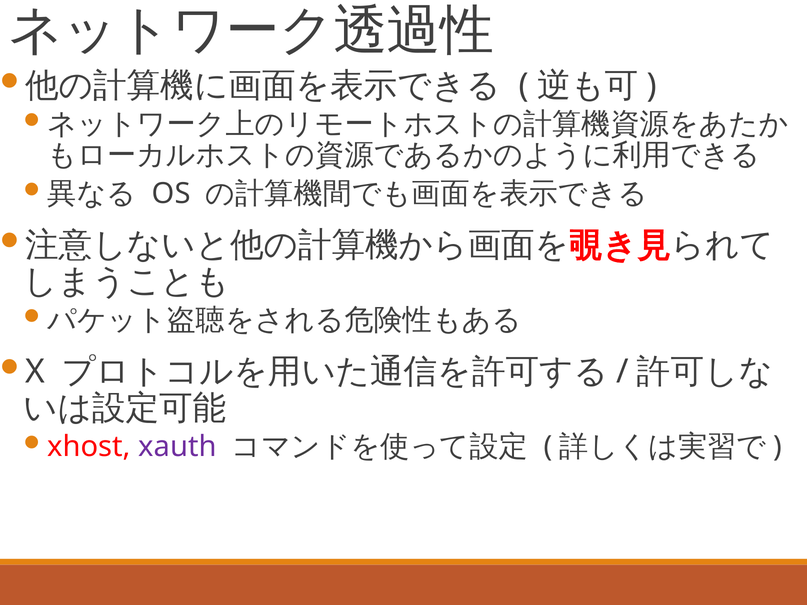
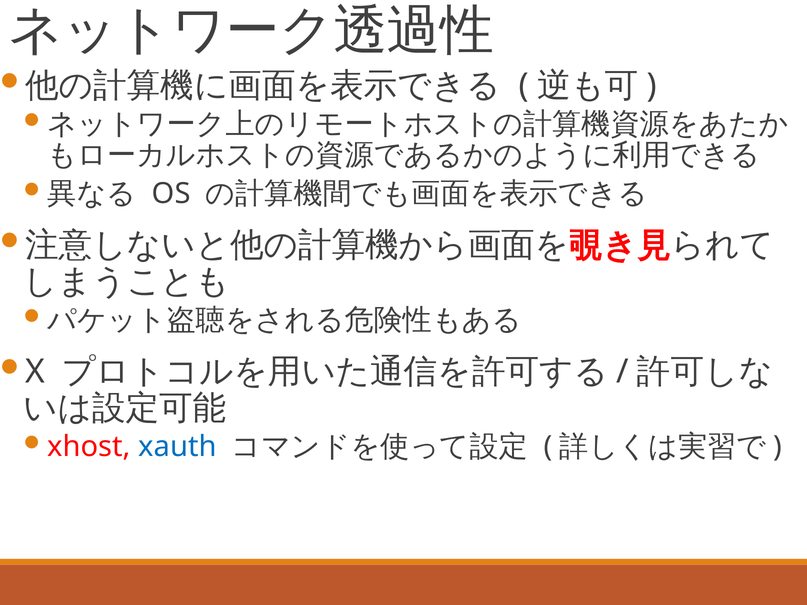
xauth colour: purple -> blue
